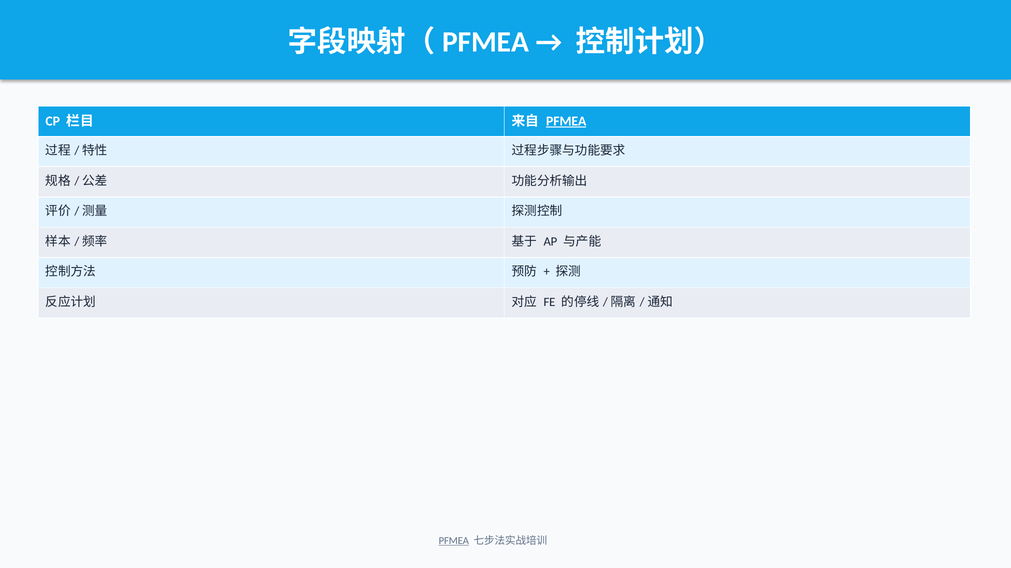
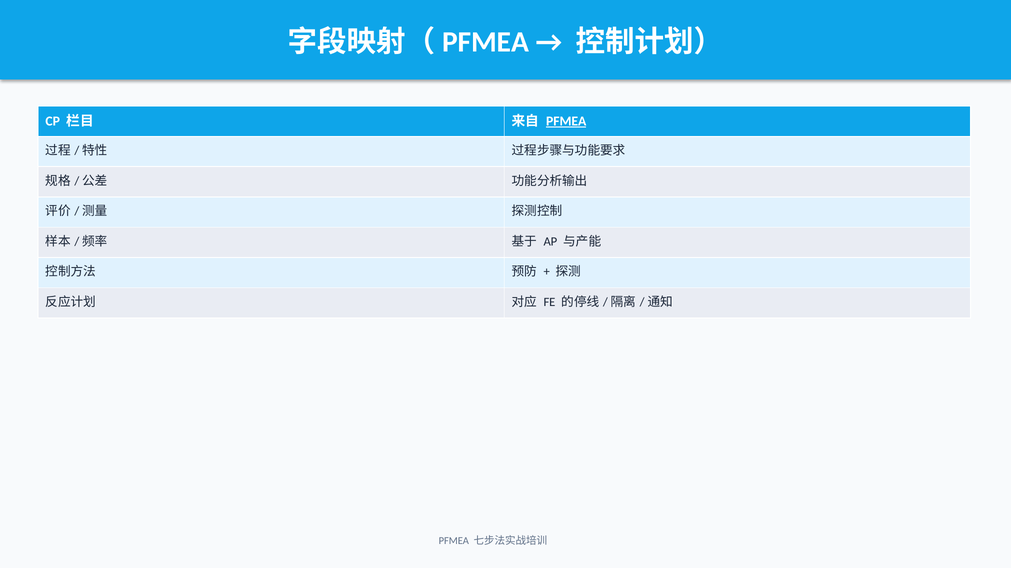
PFMEA at (454, 542) underline: present -> none
